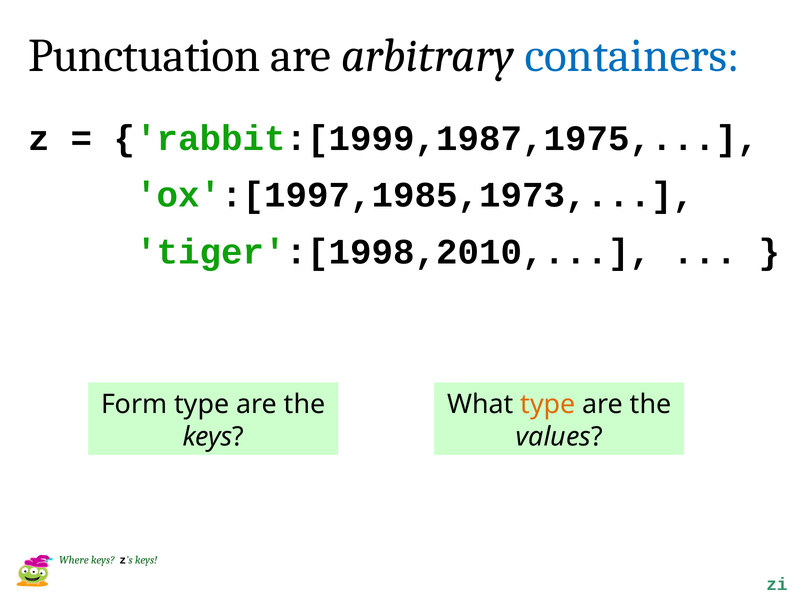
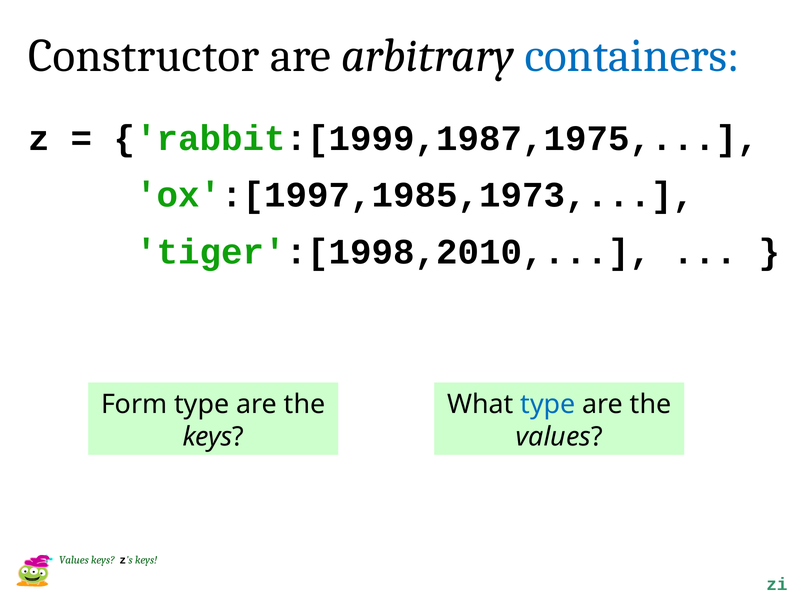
Punctuation: Punctuation -> Constructor
type at (548, 404) colour: orange -> blue
Where at (74, 560): Where -> Values
